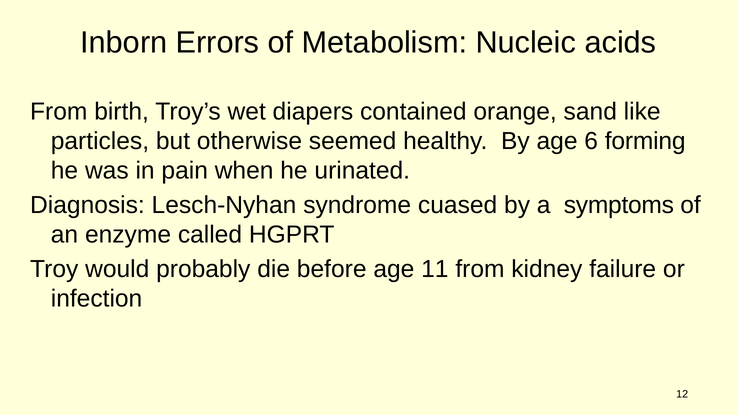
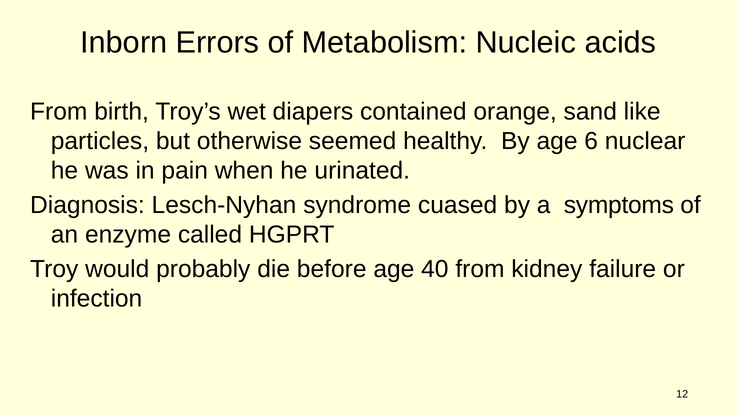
forming: forming -> nuclear
11: 11 -> 40
